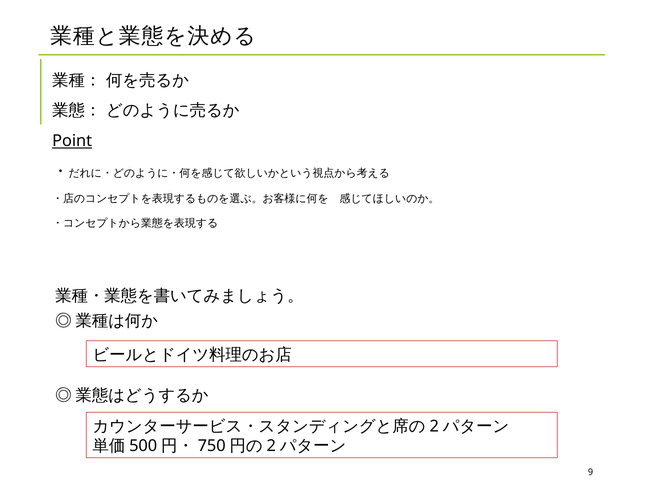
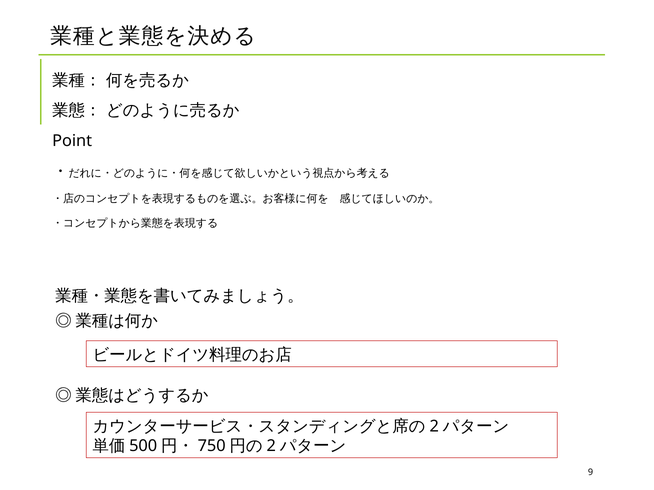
Point underline: present -> none
